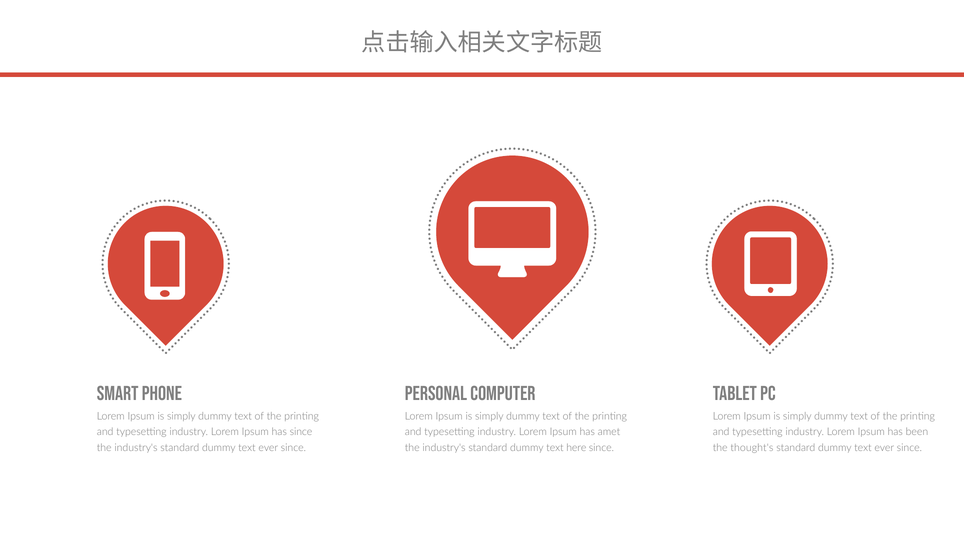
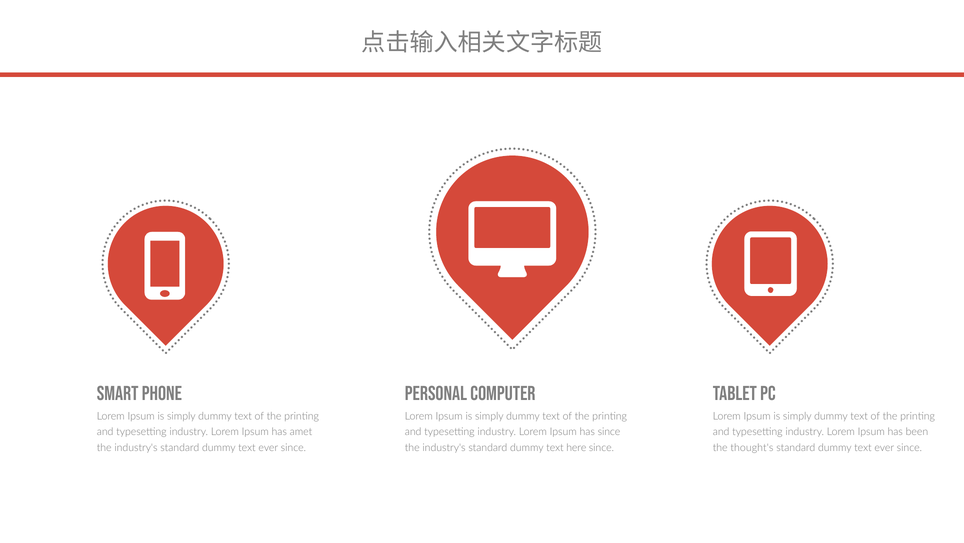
has since: since -> amet
has amet: amet -> since
